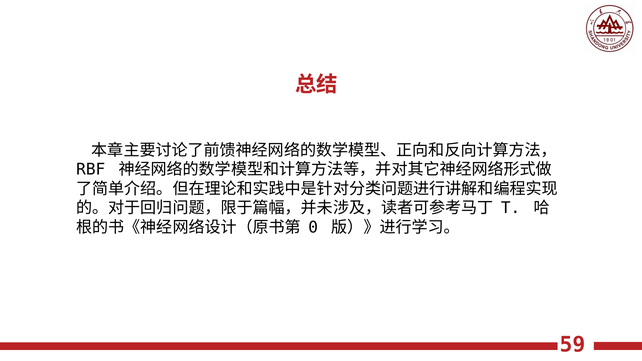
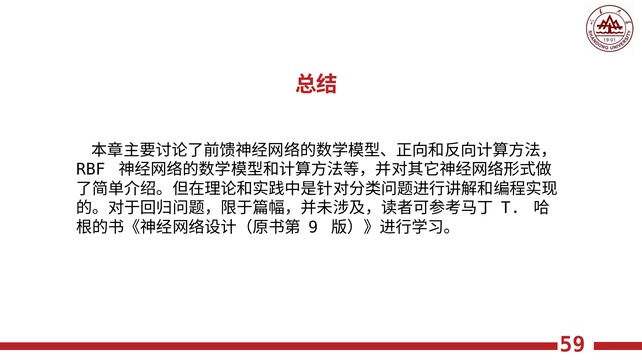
0: 0 -> 9
